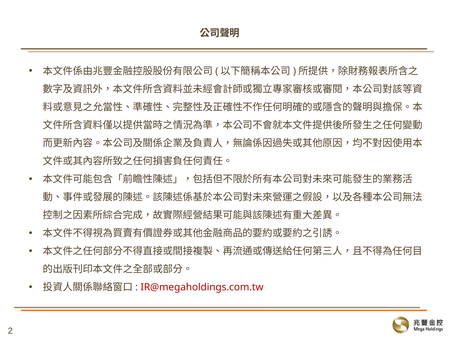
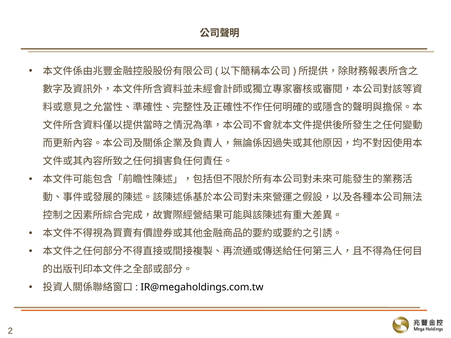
IR@megaholdings.com.tw colour: red -> black
